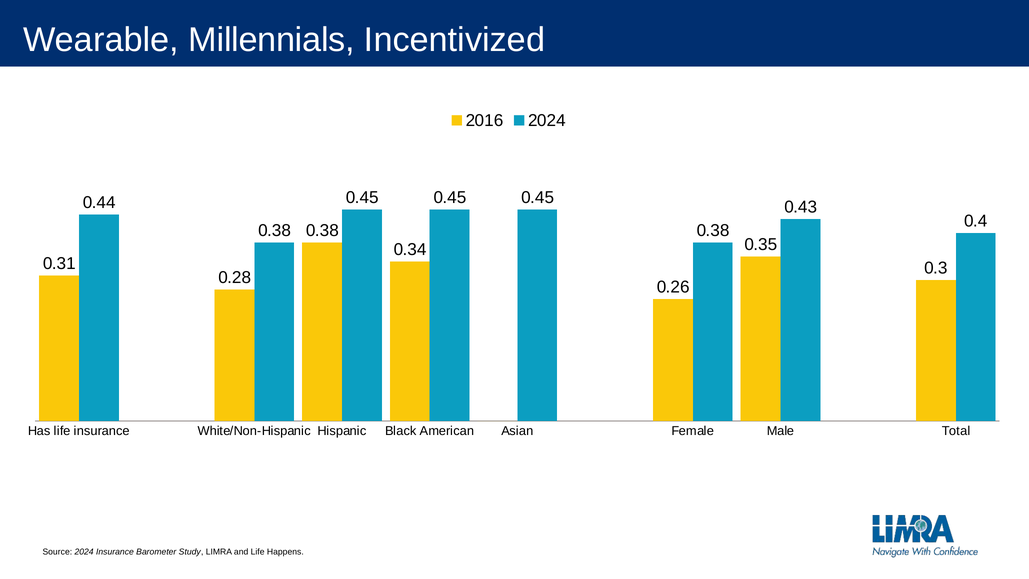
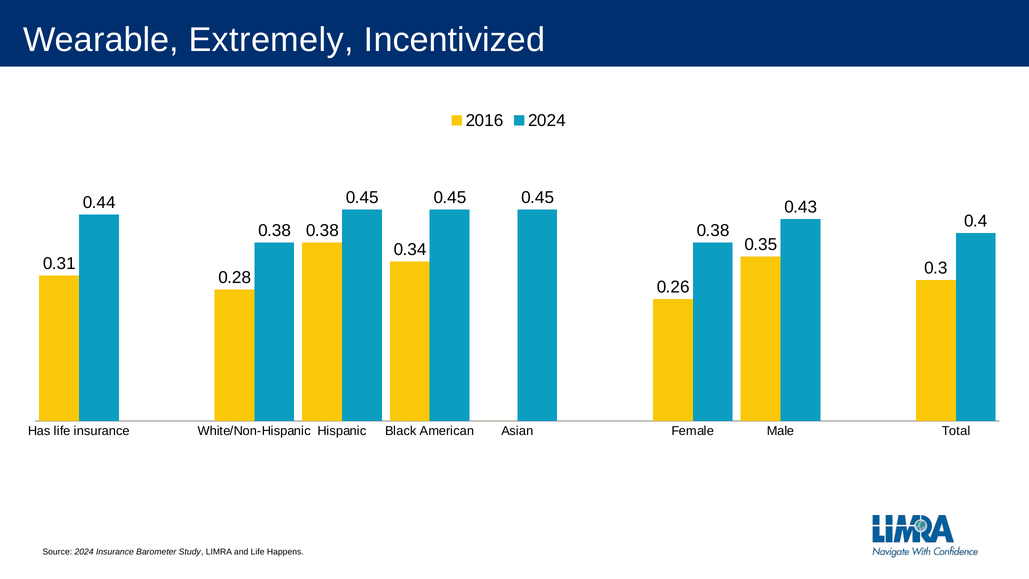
Millennials: Millennials -> Extremely
